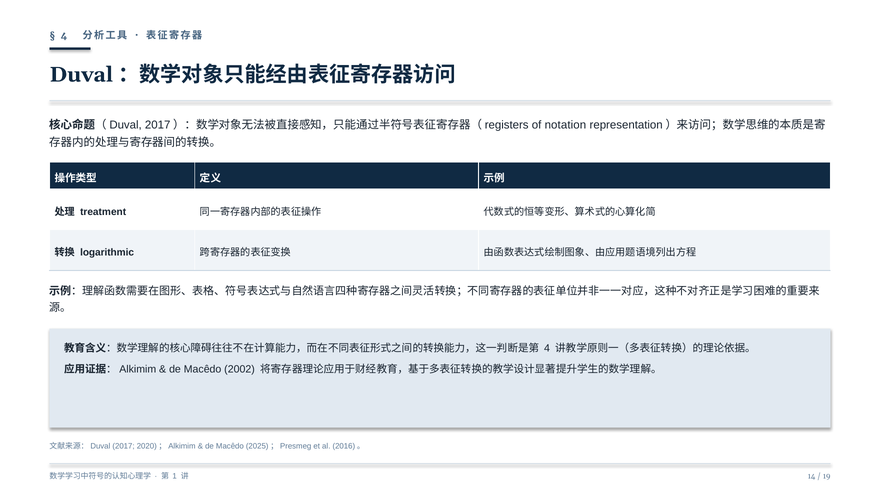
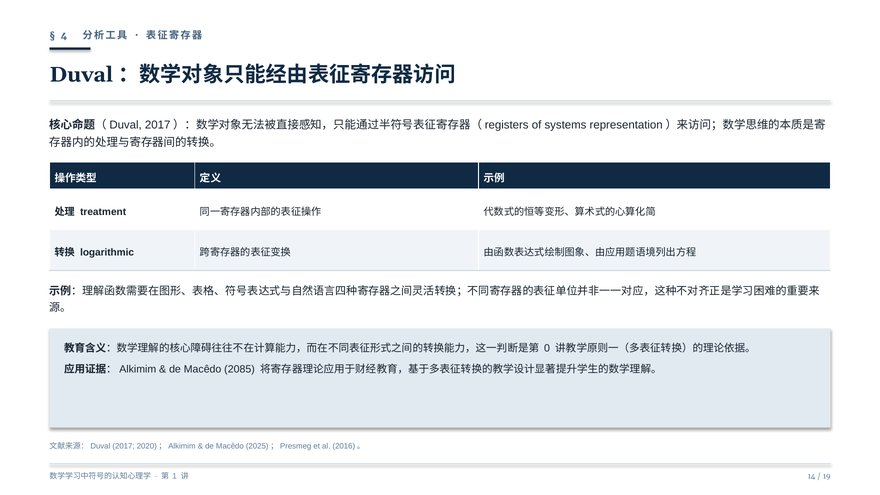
notation: notation -> systems
4 at (547, 349): 4 -> 0
2002: 2002 -> 2085
